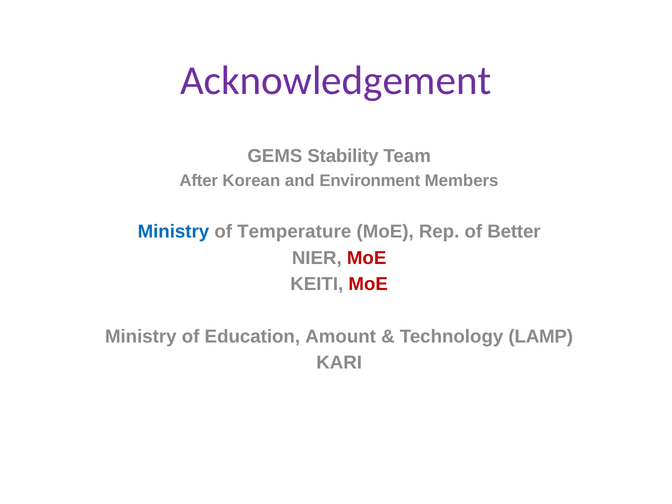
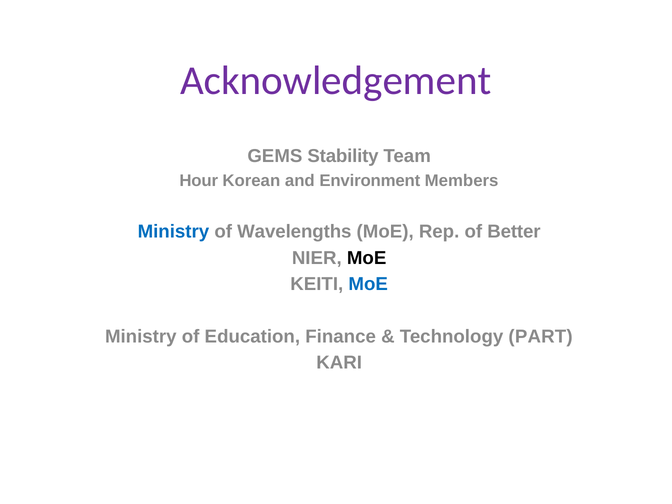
After: After -> Hour
Temperature: Temperature -> Wavelengths
MoE at (367, 258) colour: red -> black
MoE at (368, 284) colour: red -> blue
Amount: Amount -> Finance
LAMP: LAMP -> PART
